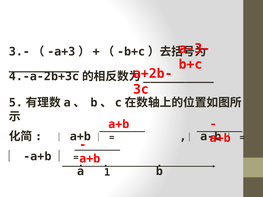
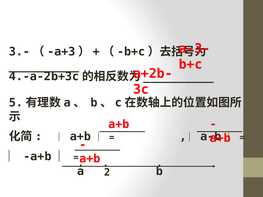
1: 1 -> 2
